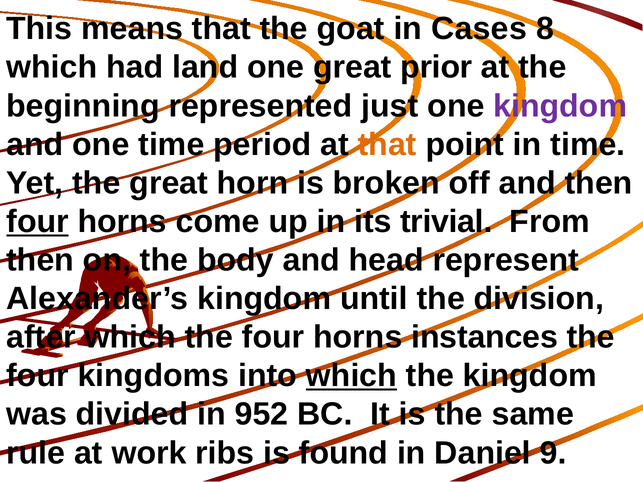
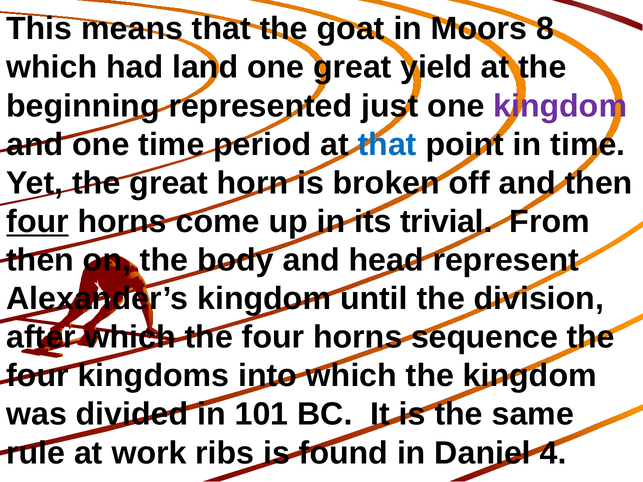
Cases: Cases -> Moors
prior: prior -> yield
that at (387, 145) colour: orange -> blue
instances: instances -> sequence
which at (351, 376) underline: present -> none
952: 952 -> 101
9: 9 -> 4
